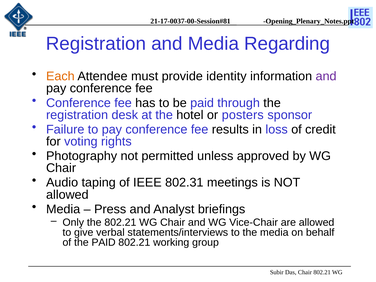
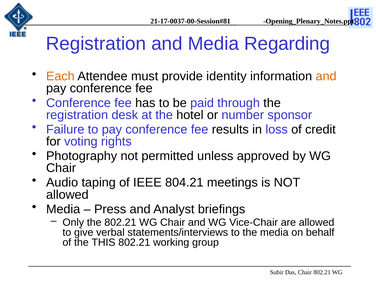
and at (326, 76) colour: purple -> orange
posters: posters -> number
802.31: 802.31 -> 804.21
the PAID: PAID -> THIS
